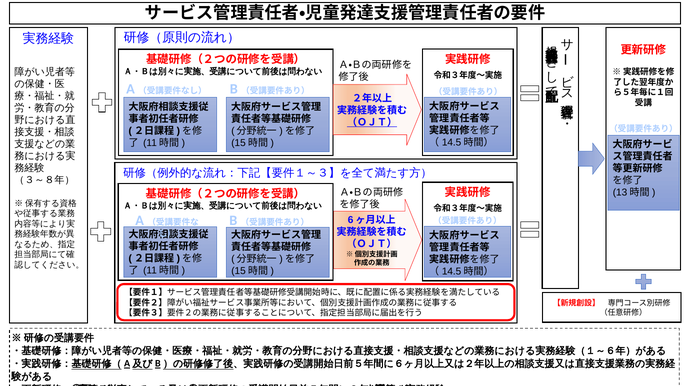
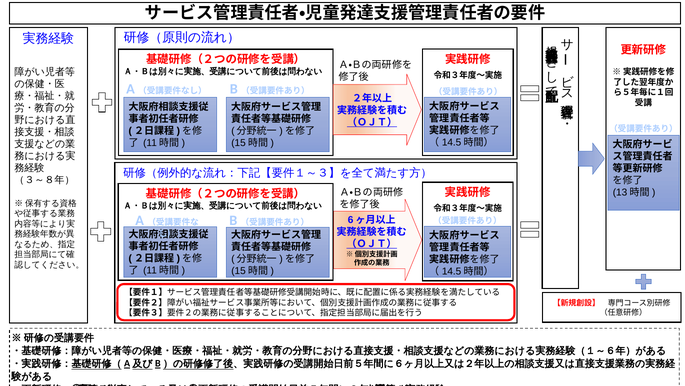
（ＯＪＴ） at (372, 244) underline: none -> present
